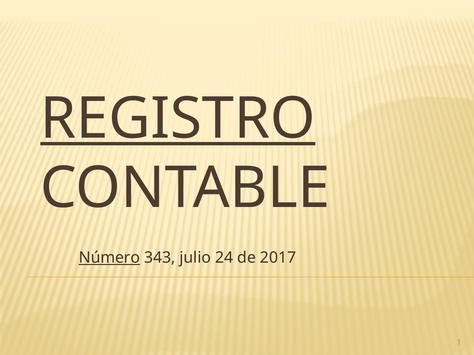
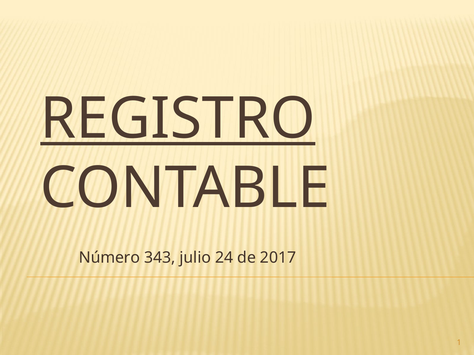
Número underline: present -> none
